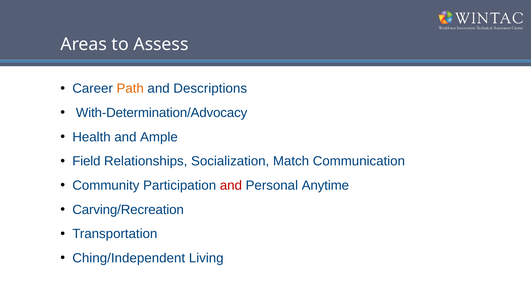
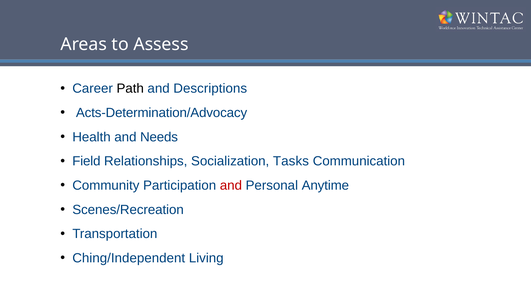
Path colour: orange -> black
With-Determination/Advocacy: With-Determination/Advocacy -> Acts-Determination/Advocacy
Ample: Ample -> Needs
Match: Match -> Tasks
Carving/Recreation: Carving/Recreation -> Scenes/Recreation
